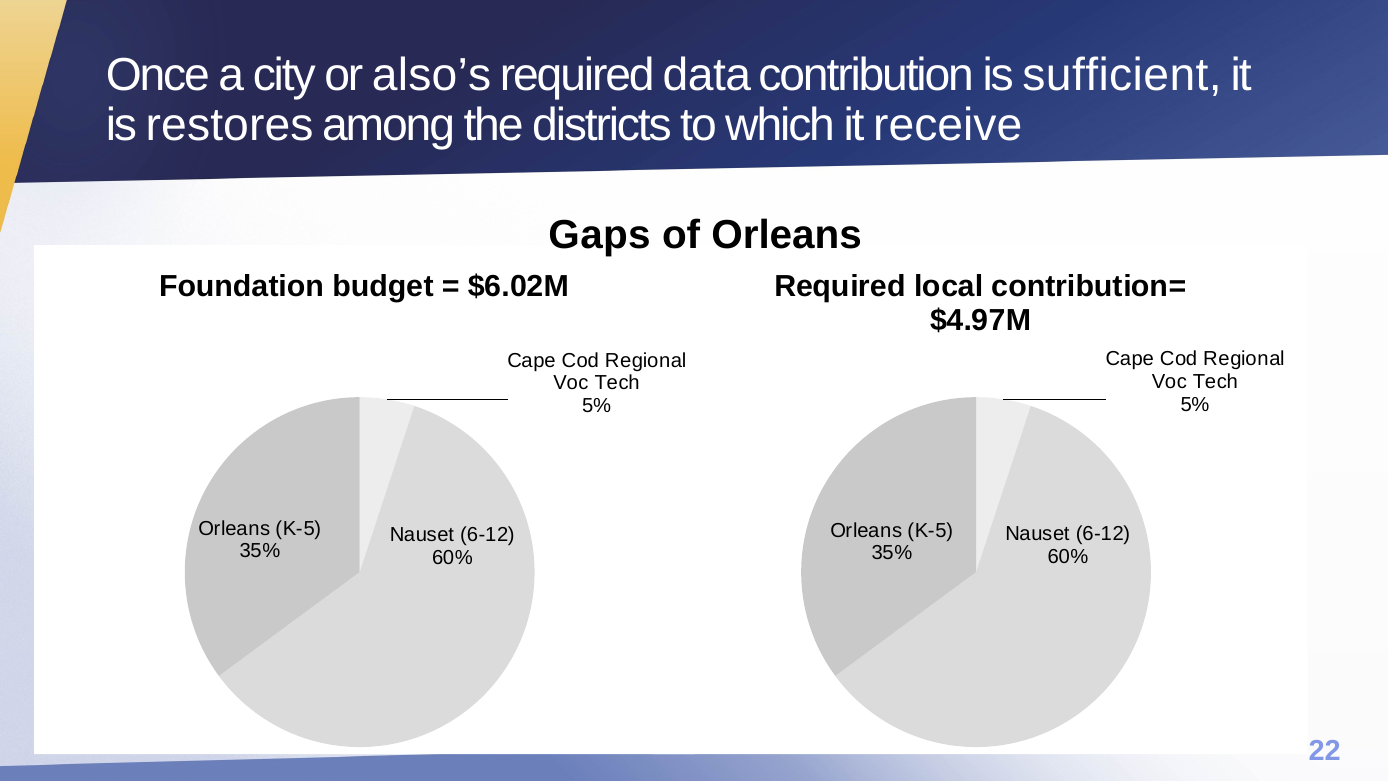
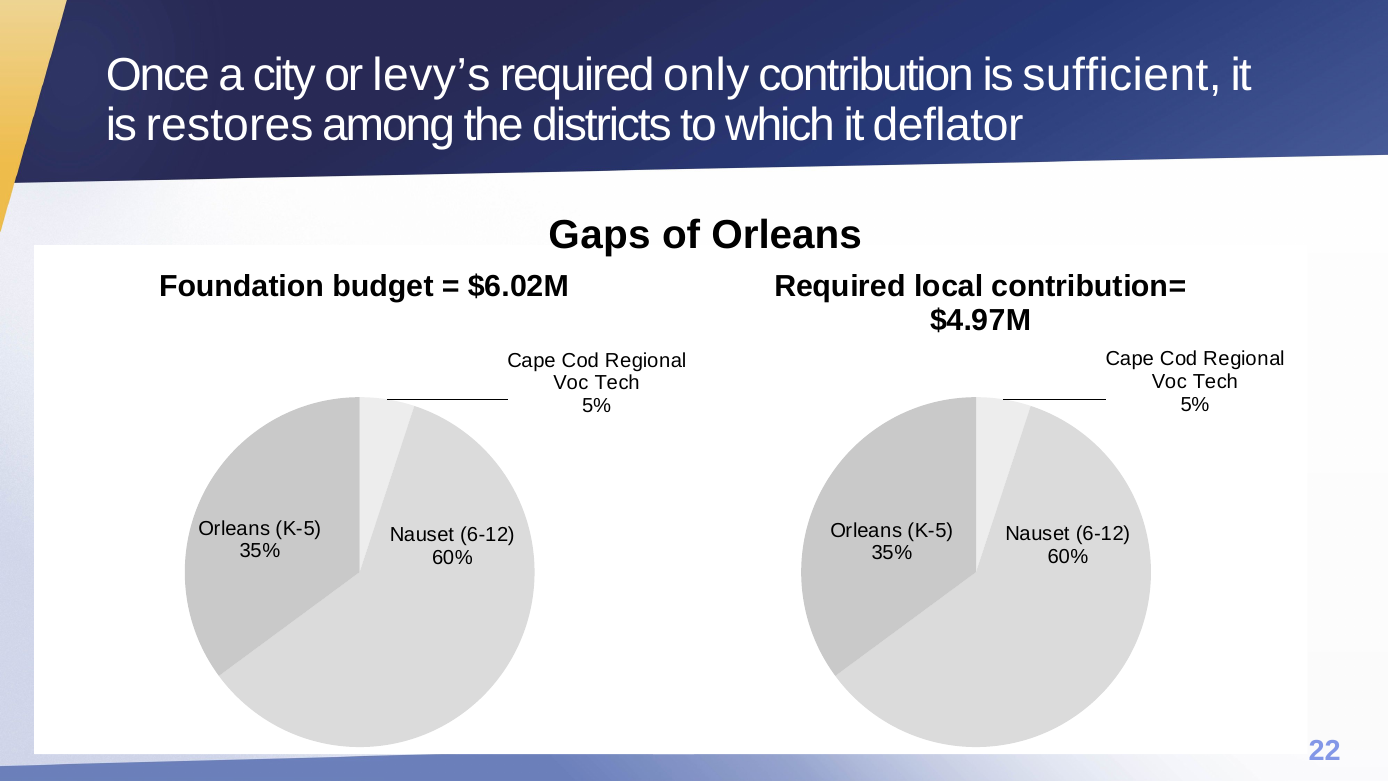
also’s: also’s -> levy’s
data: data -> only
receive: receive -> deflator
